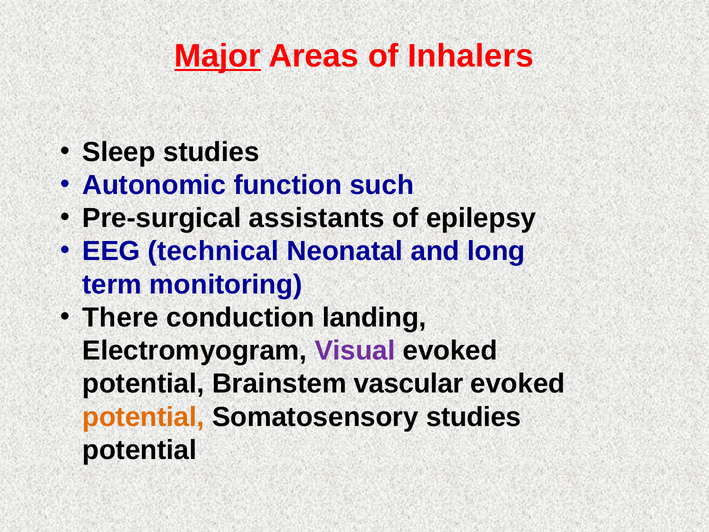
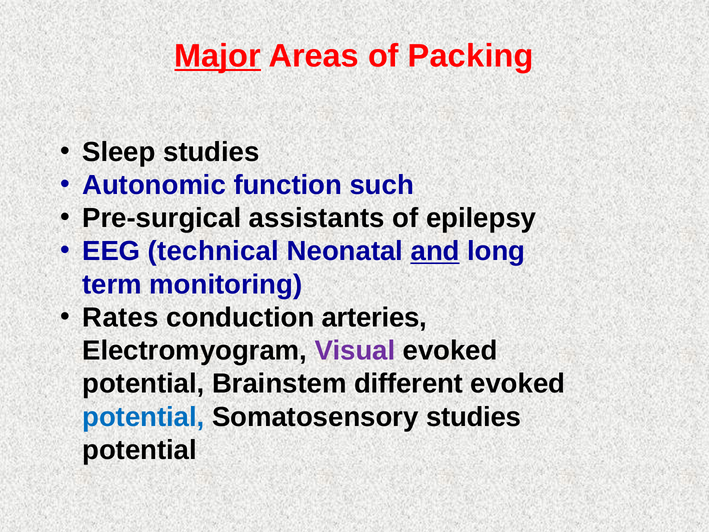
Inhalers: Inhalers -> Packing
and underline: none -> present
There: There -> Rates
landing: landing -> arteries
vascular: vascular -> different
potential at (143, 417) colour: orange -> blue
